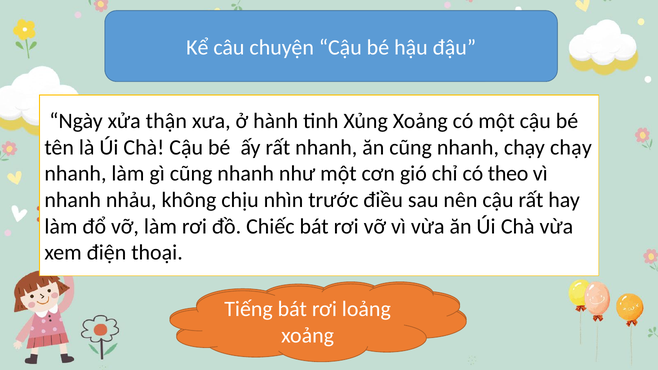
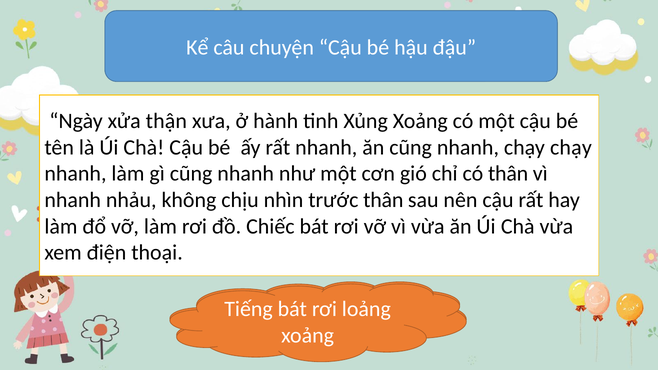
có theo: theo -> thân
trước điều: điều -> thân
